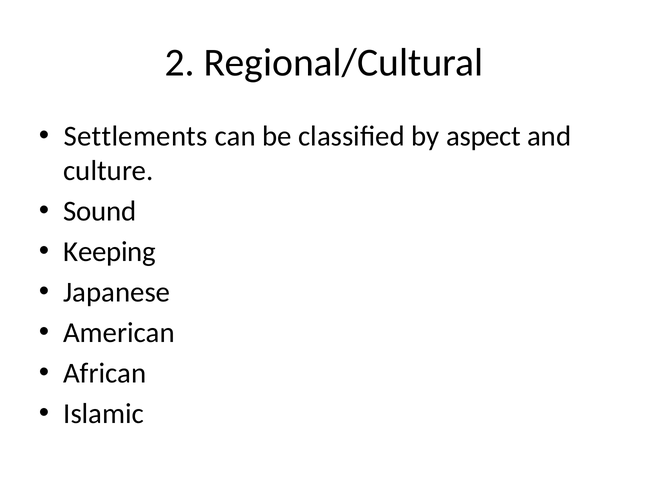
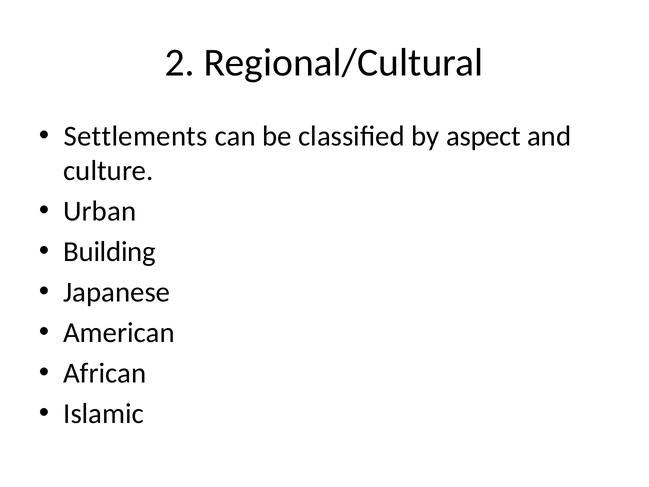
Sound: Sound -> Urban
Keeping: Keeping -> Building
